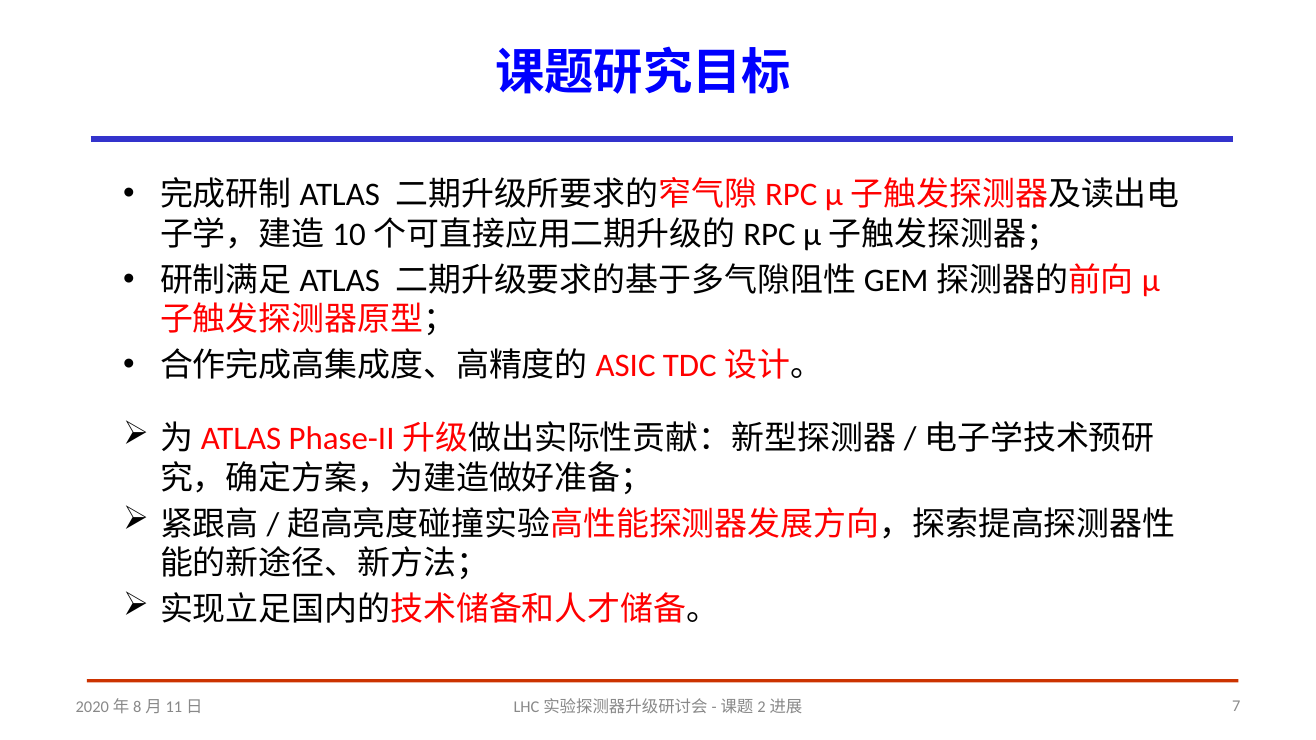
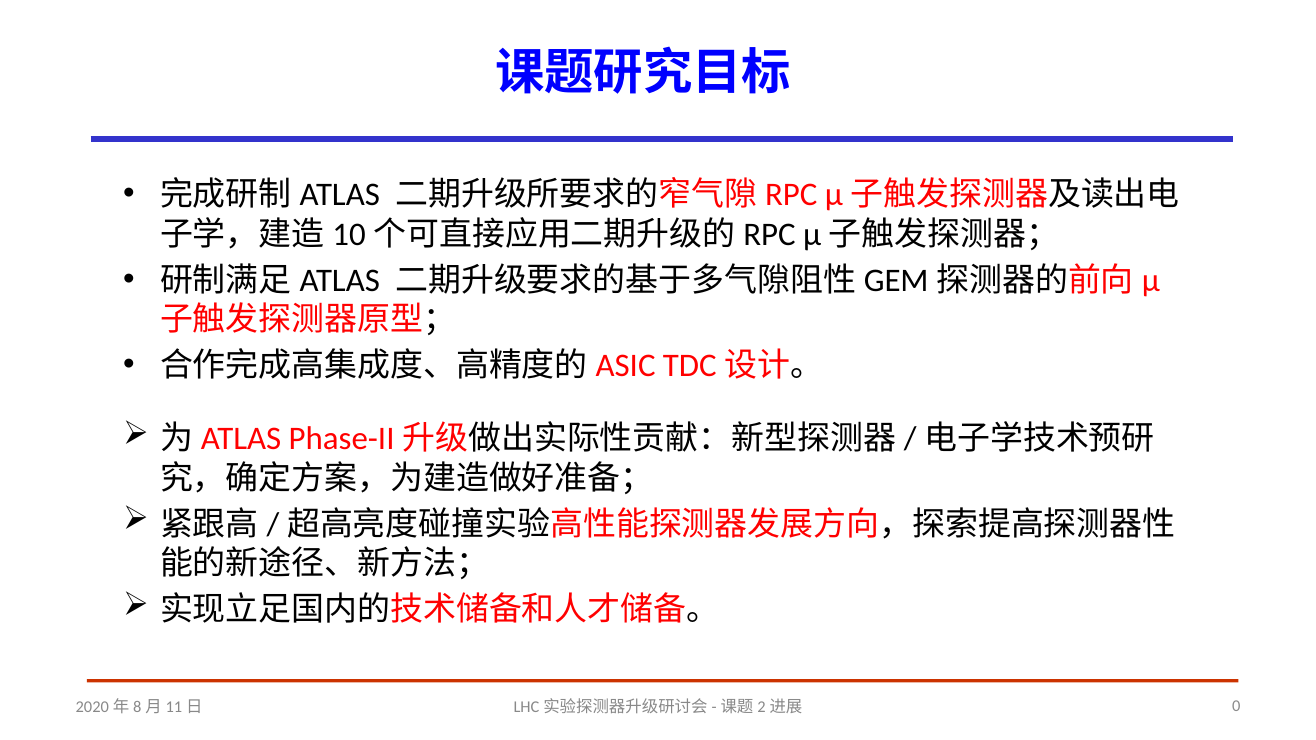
7: 7 -> 0
